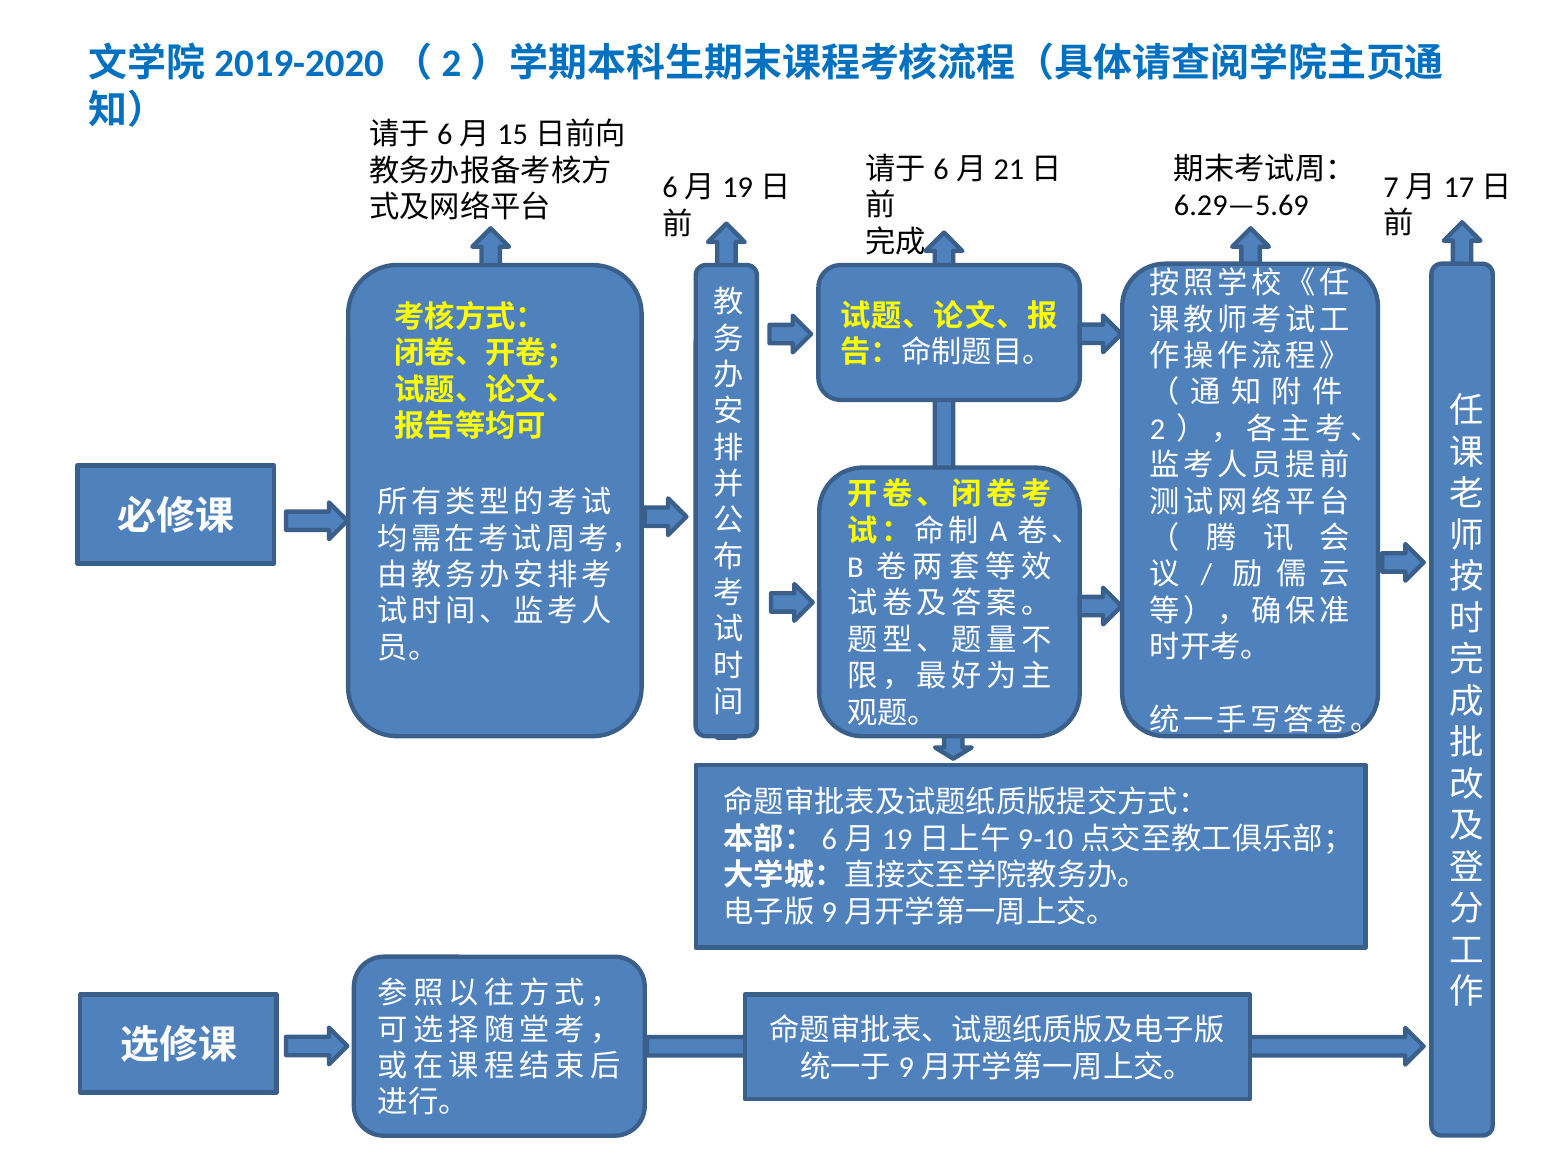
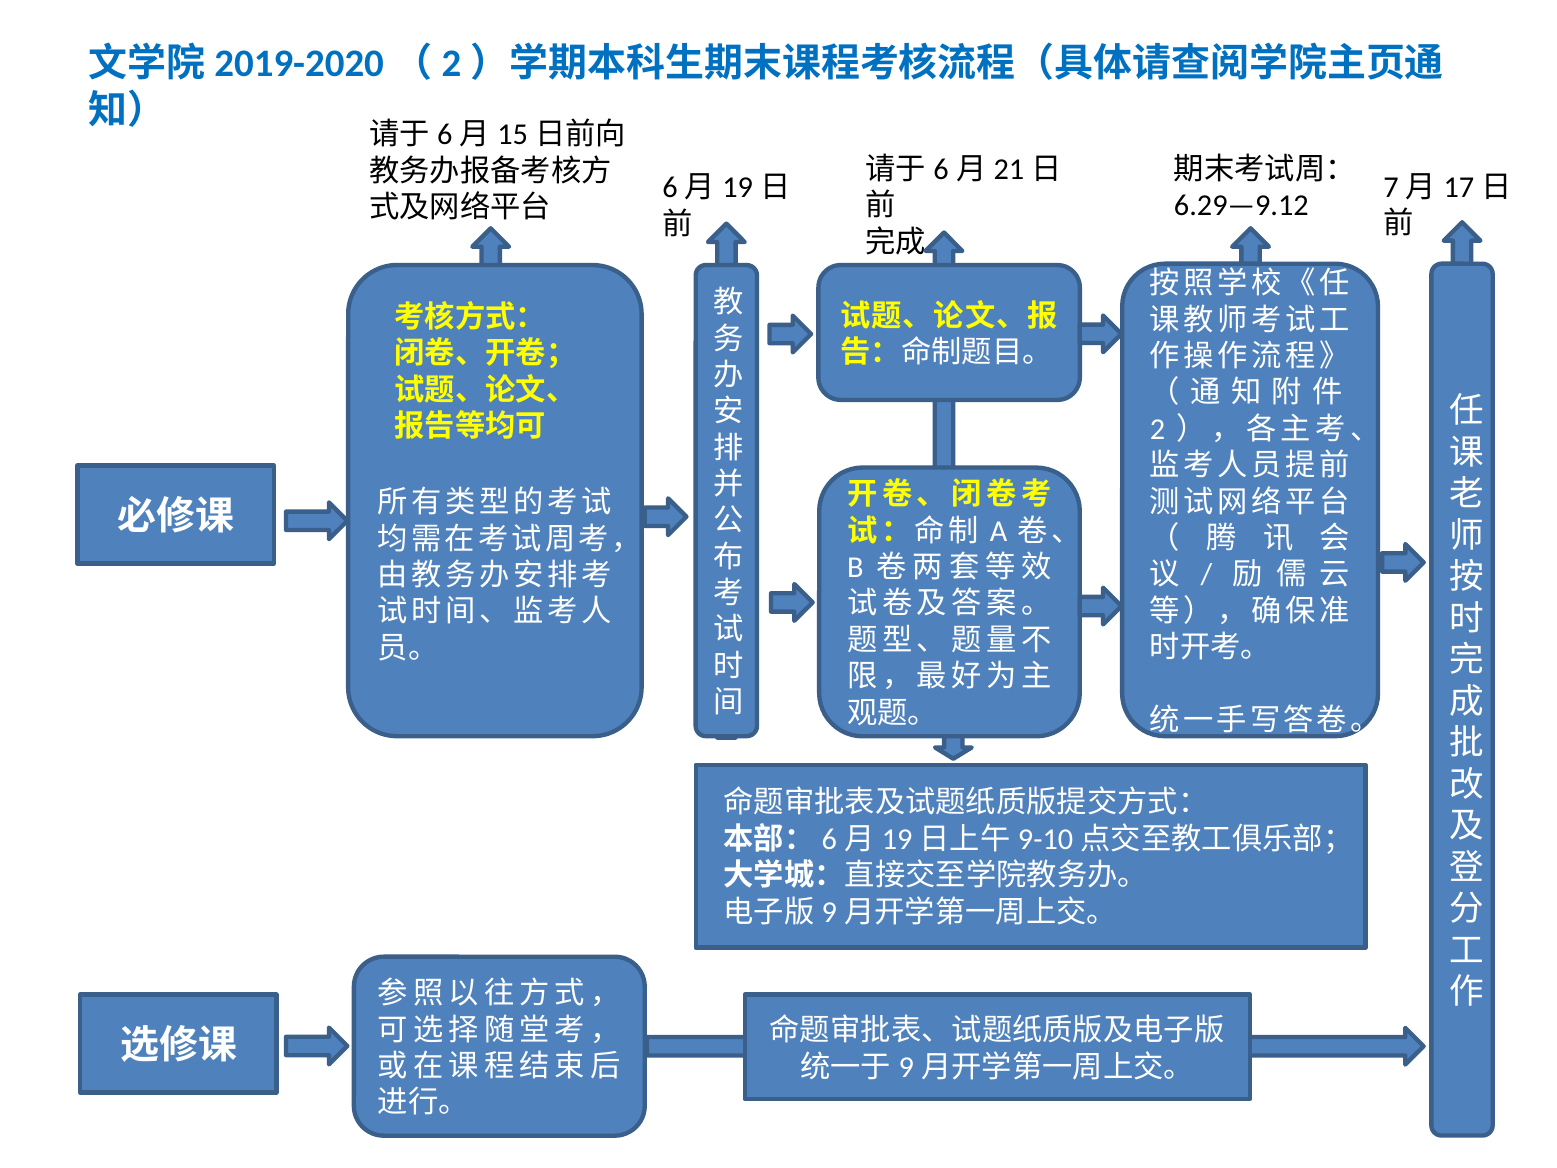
6.29—5.69: 6.29—5.69 -> 6.29—9.12
